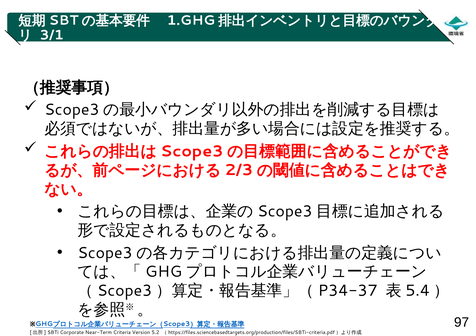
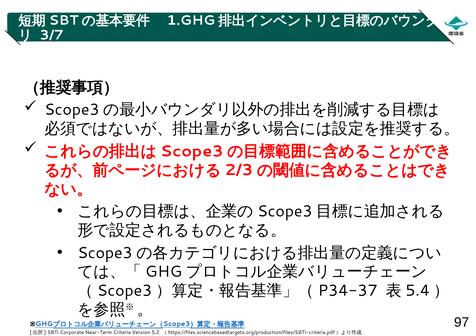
3/1: 3/1 -> 3/7
